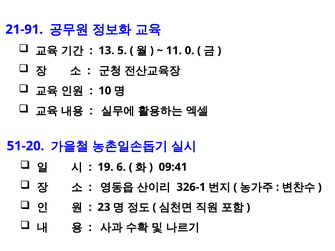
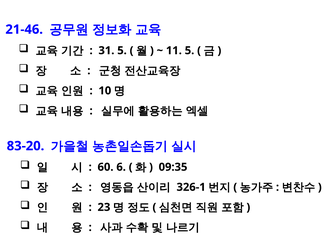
21-91: 21-91 -> 21-46
13: 13 -> 31
11 0: 0 -> 5
51-20: 51-20 -> 83-20
19: 19 -> 60
09:41: 09:41 -> 09:35
